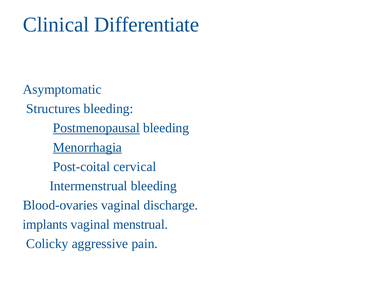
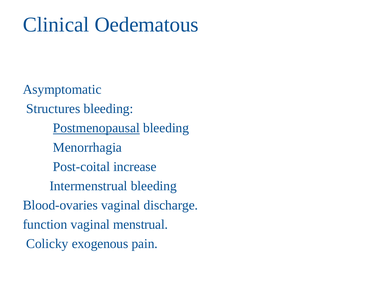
Differentiate: Differentiate -> Oedematous
Menorrhagia underline: present -> none
cervical: cervical -> increase
implants: implants -> function
aggressive: aggressive -> exogenous
